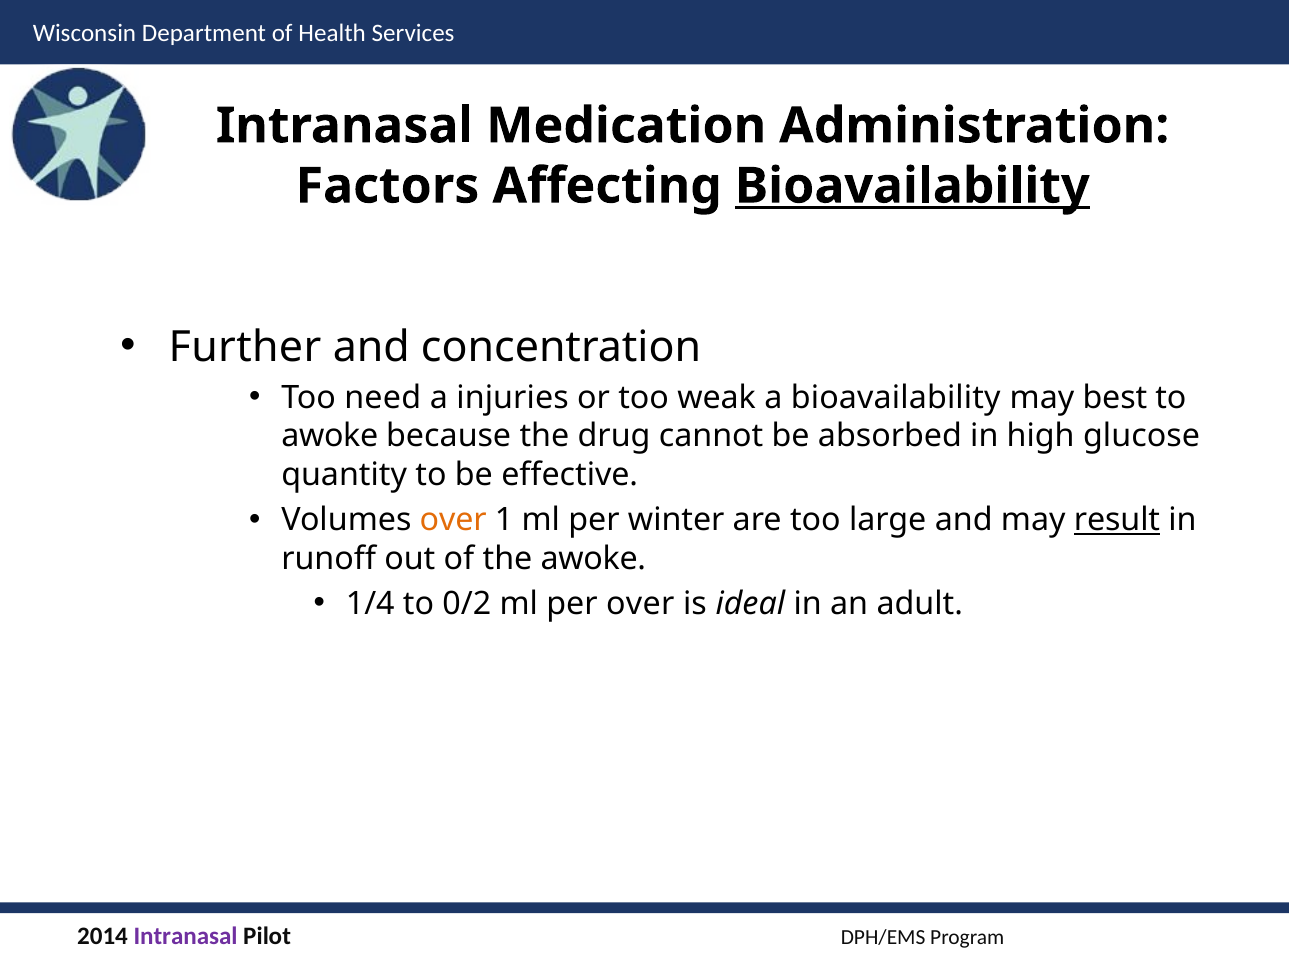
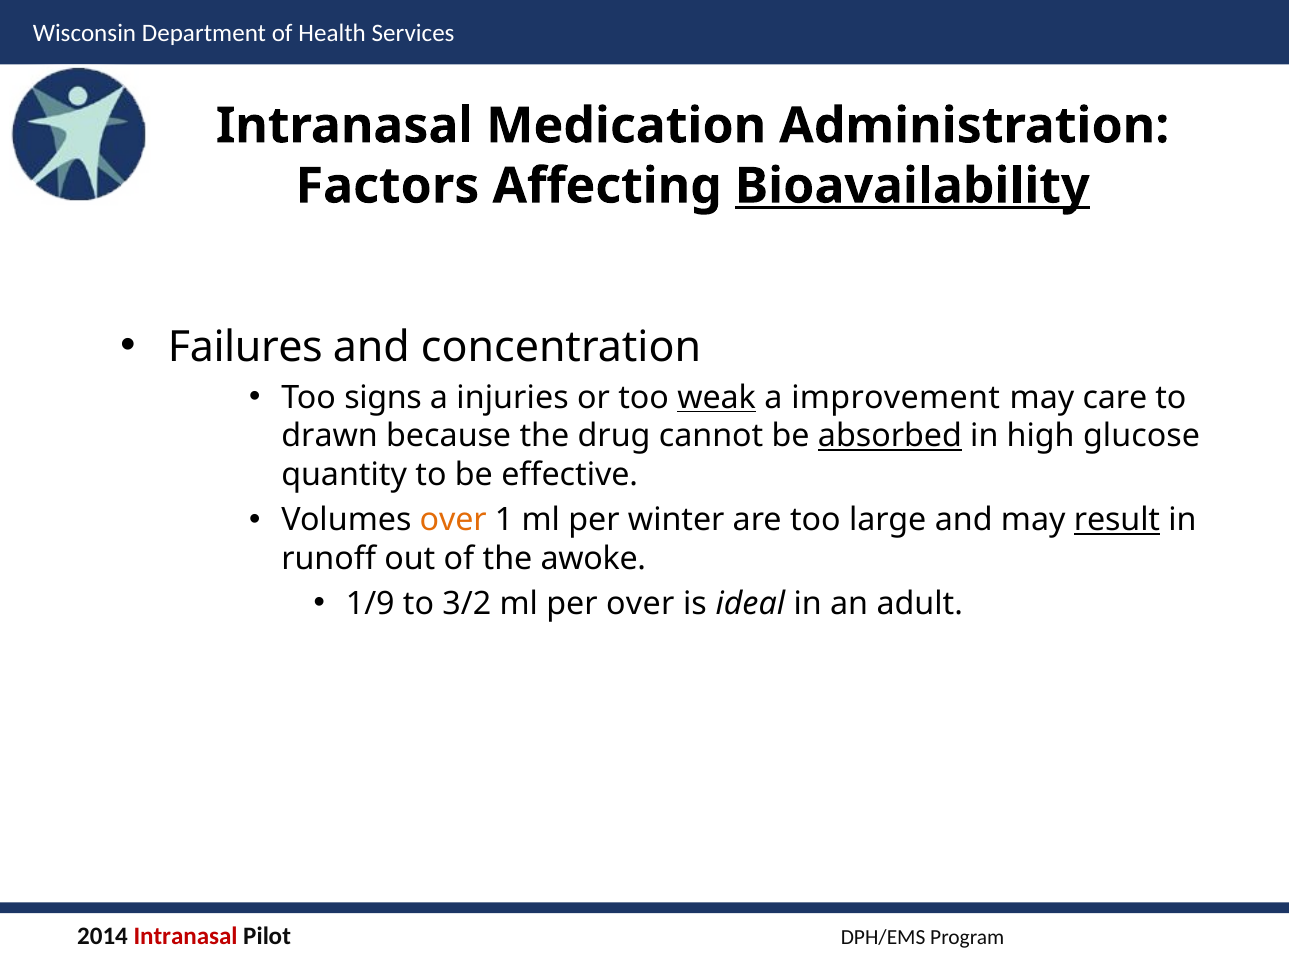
Further: Further -> Failures
need: need -> signs
weak underline: none -> present
a bioavailability: bioavailability -> improvement
best: best -> care
awoke at (330, 436): awoke -> drawn
absorbed underline: none -> present
1/4: 1/4 -> 1/9
0/2: 0/2 -> 3/2
Intranasal at (186, 936) colour: purple -> red
